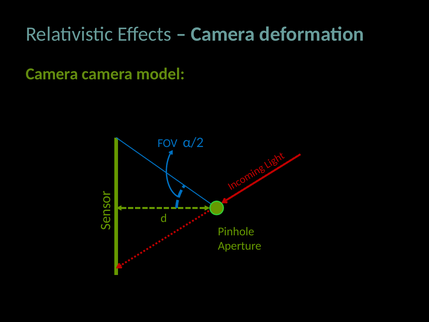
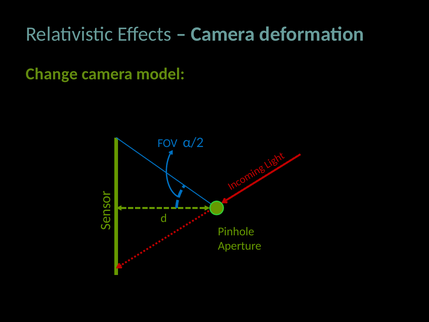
Camera at (52, 74): Camera -> Change
